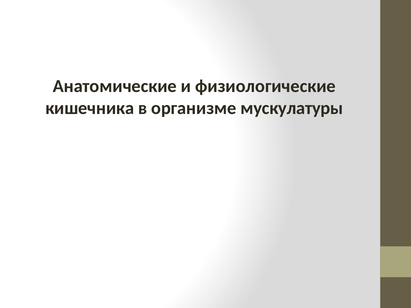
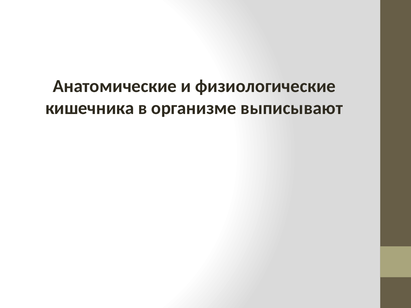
мускулатуры: мускулатуры -> выписывают
